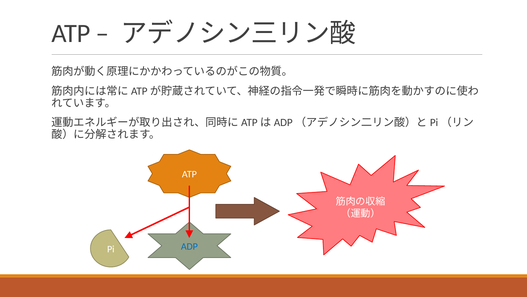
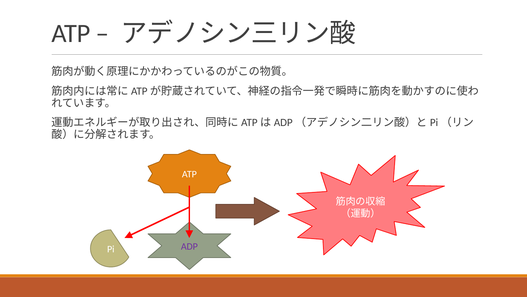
ADP colour: blue -> purple
